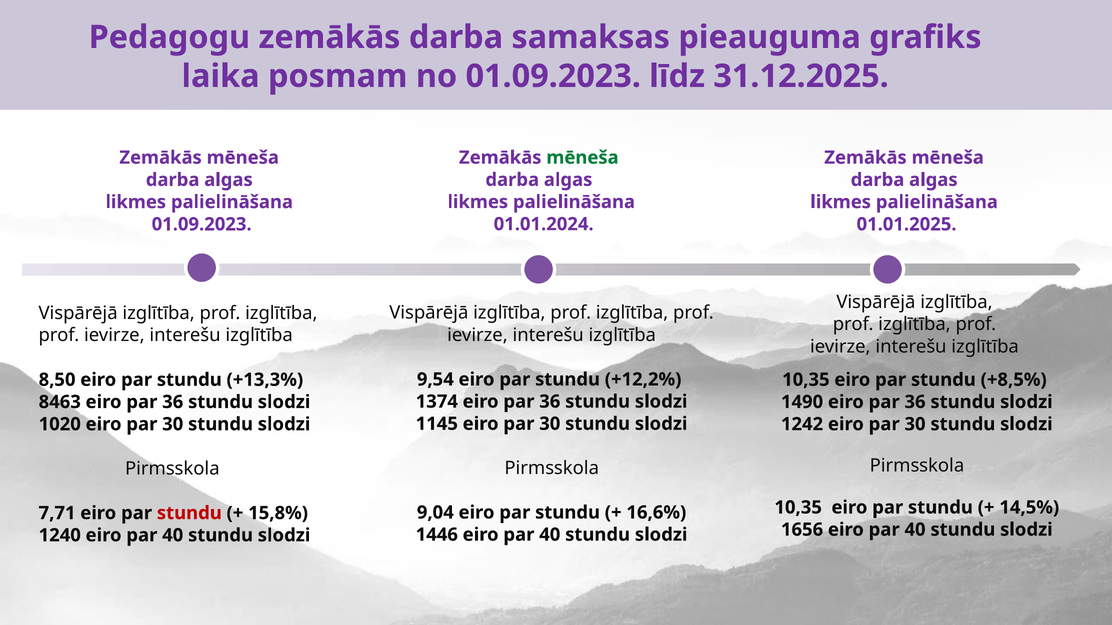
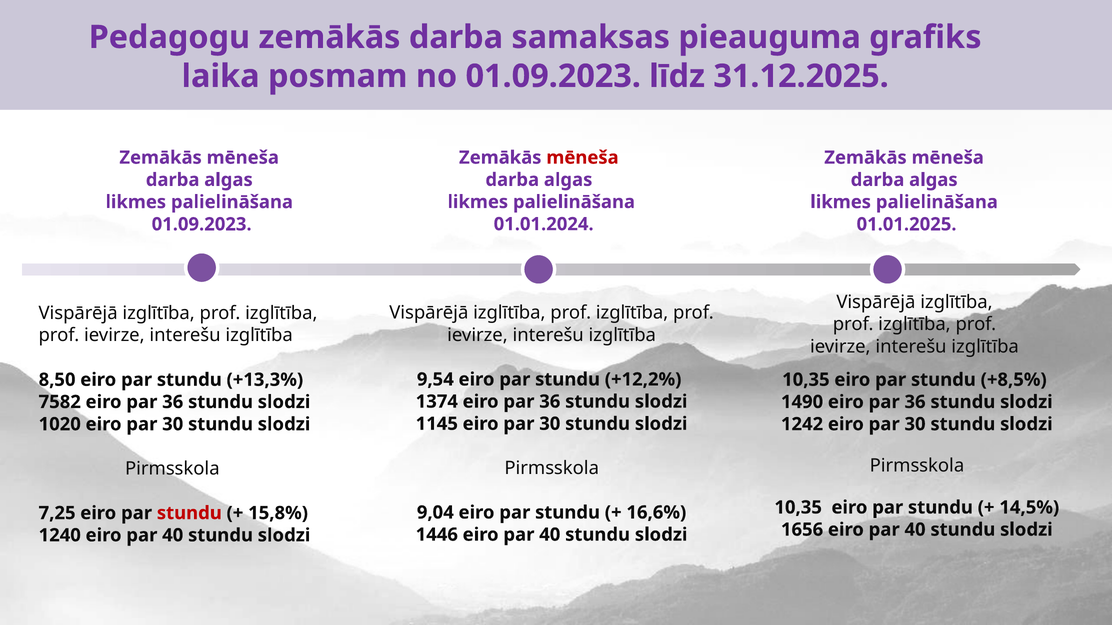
mēneša at (582, 158) colour: green -> red
8463: 8463 -> 7582
7,71: 7,71 -> 7,25
